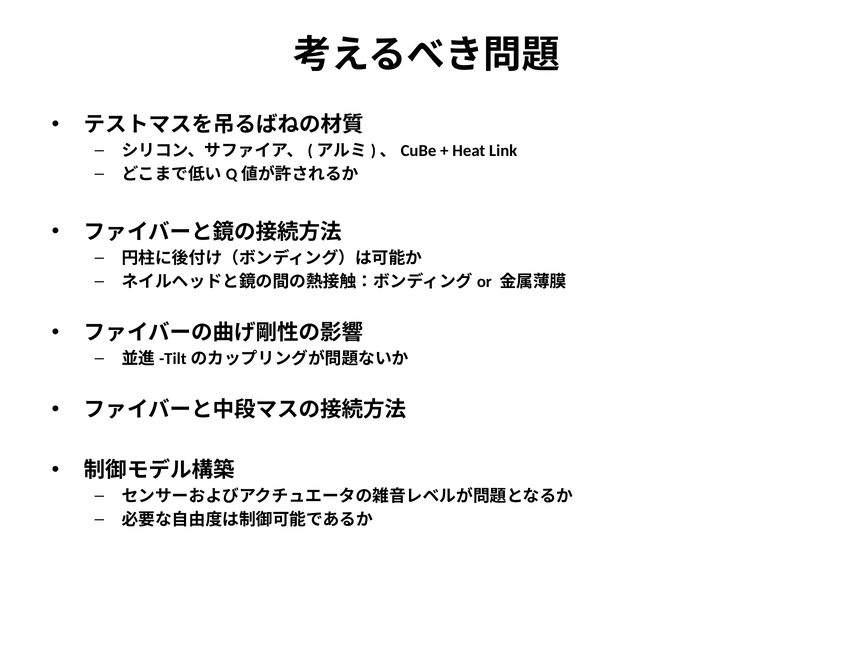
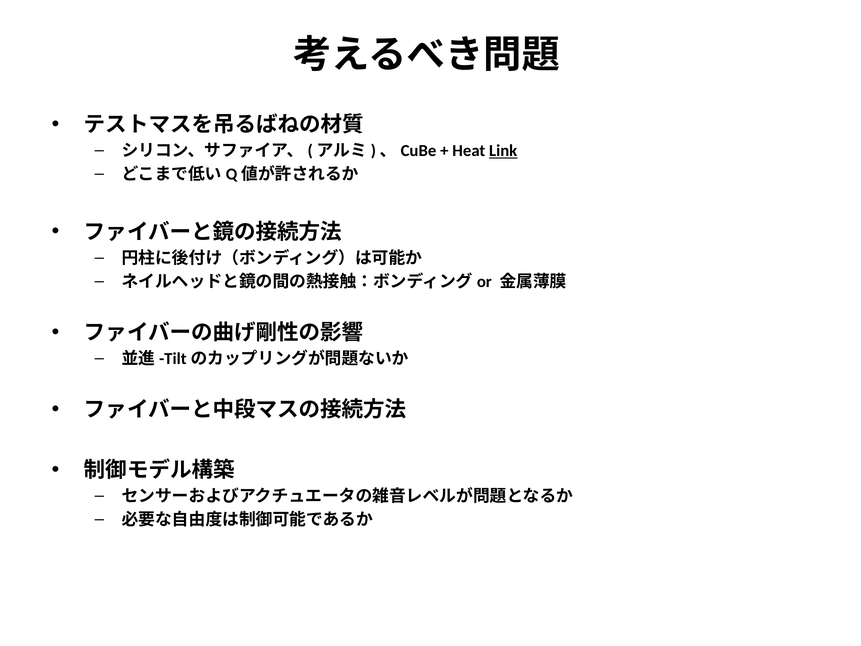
Link underline: none -> present
